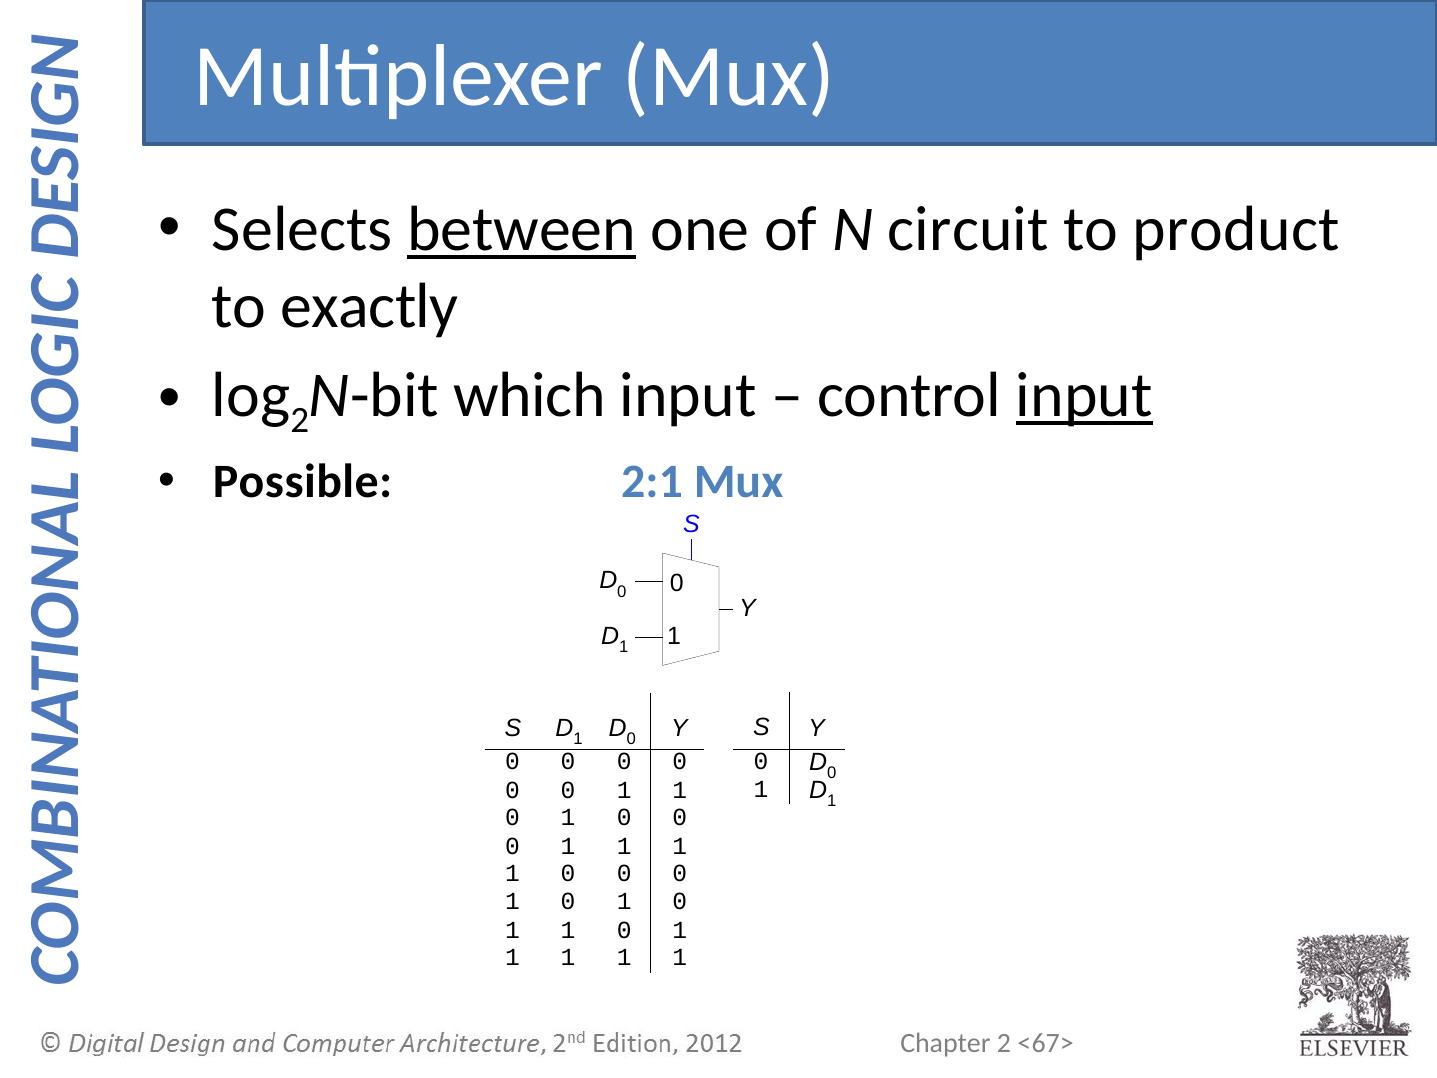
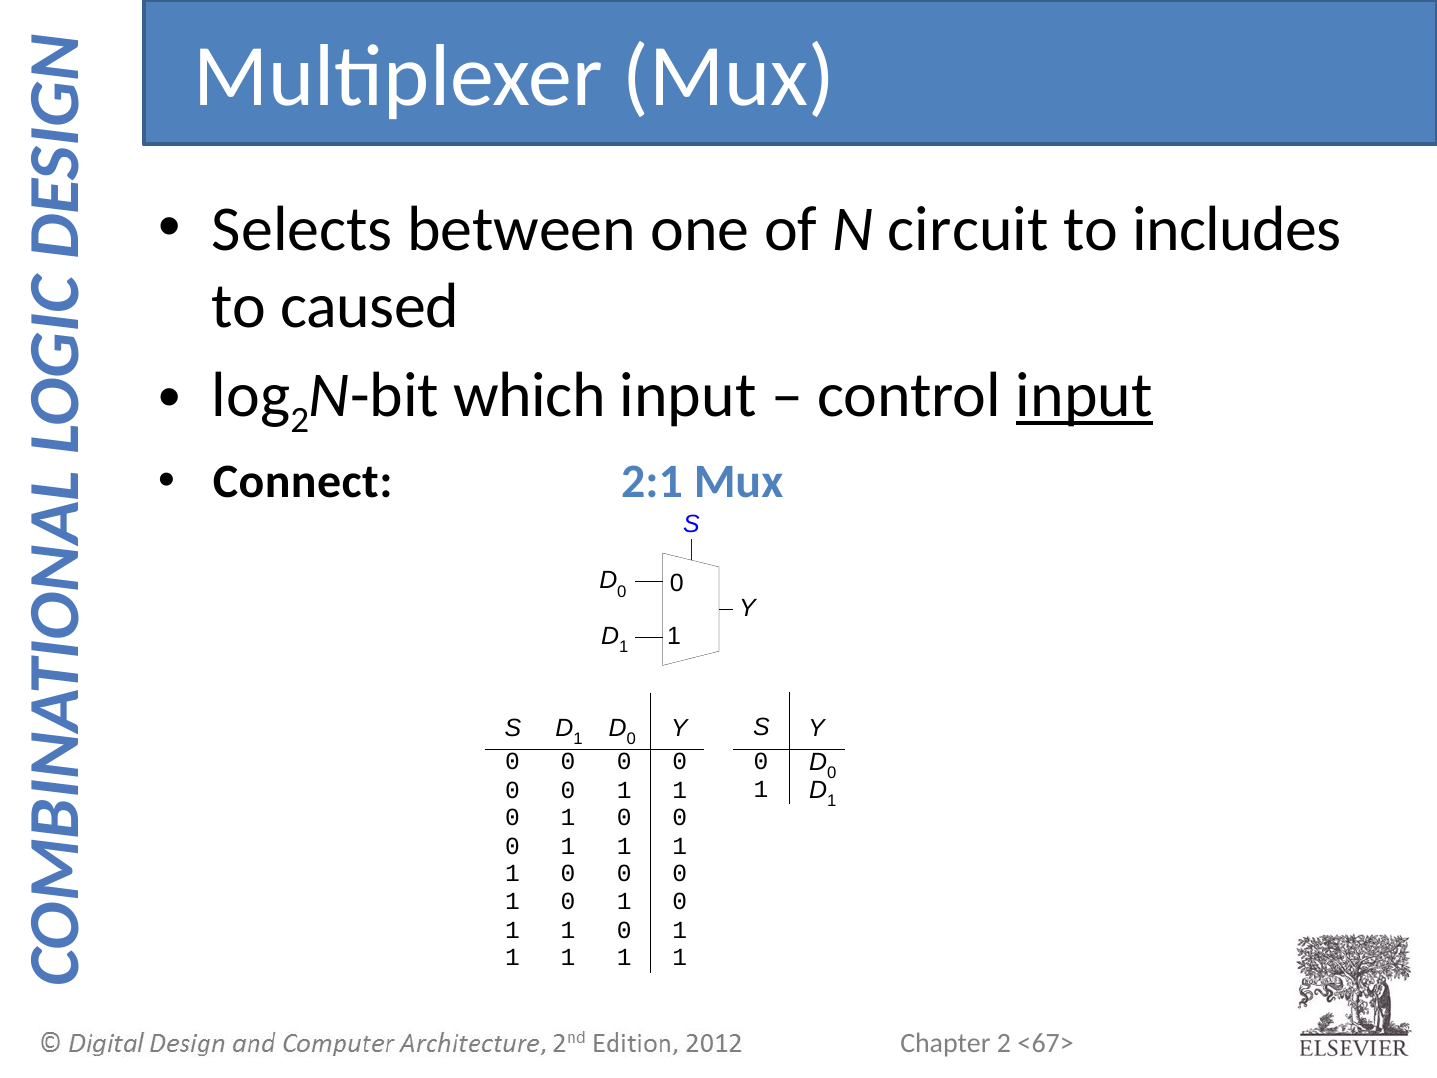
between underline: present -> none
product: product -> includes
exactly: exactly -> caused
Possible: Possible -> Connect
